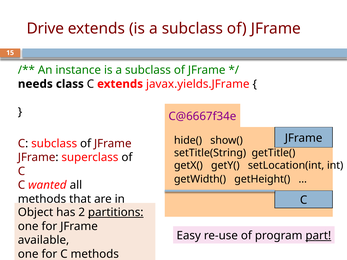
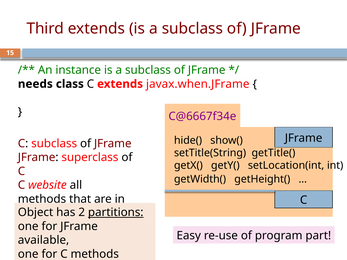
Drive: Drive -> Third
javax.yields.JFrame: javax.yields.JFrame -> javax.when.JFrame
wanted: wanted -> website
part underline: present -> none
